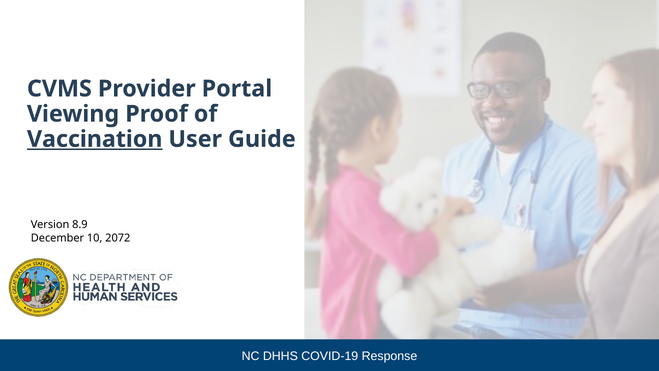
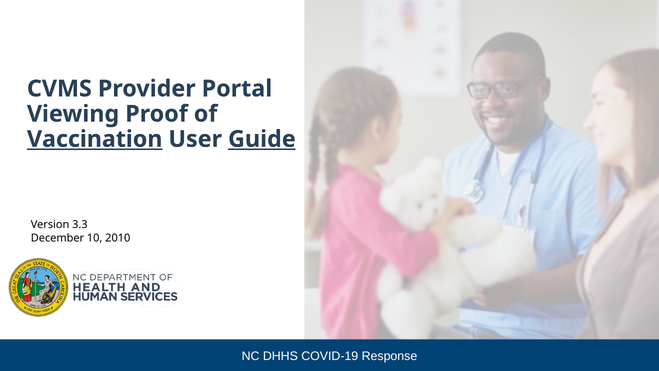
Guide underline: none -> present
8.9: 8.9 -> 3.3
2072: 2072 -> 2010
